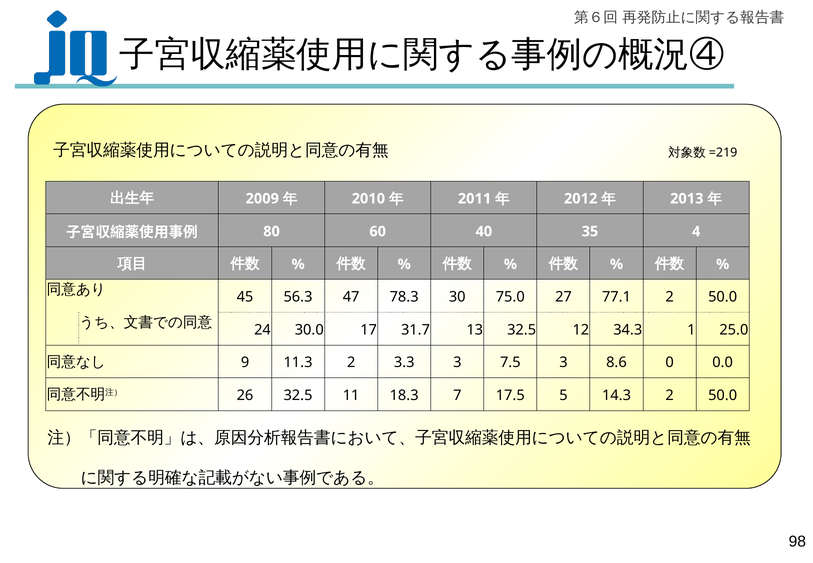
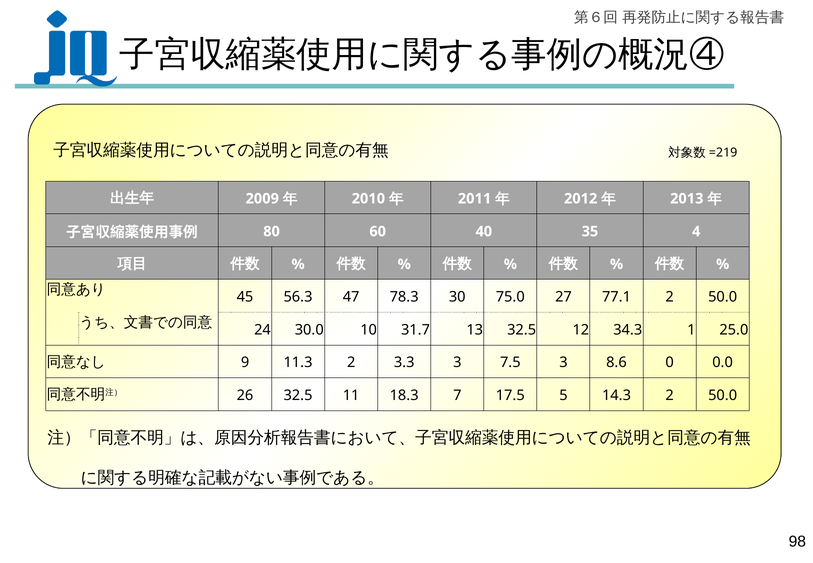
17: 17 -> 10
